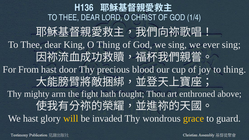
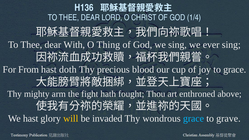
King: King -> With
door: door -> doth
to thing: thing -> grace
grace at (193, 119) colour: yellow -> light blue
guard: guard -> grave
